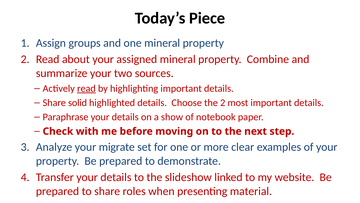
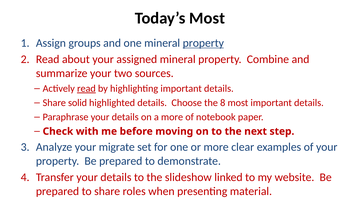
Today’s Piece: Piece -> Most
property at (203, 43) underline: none -> present
the 2: 2 -> 8
a show: show -> more
